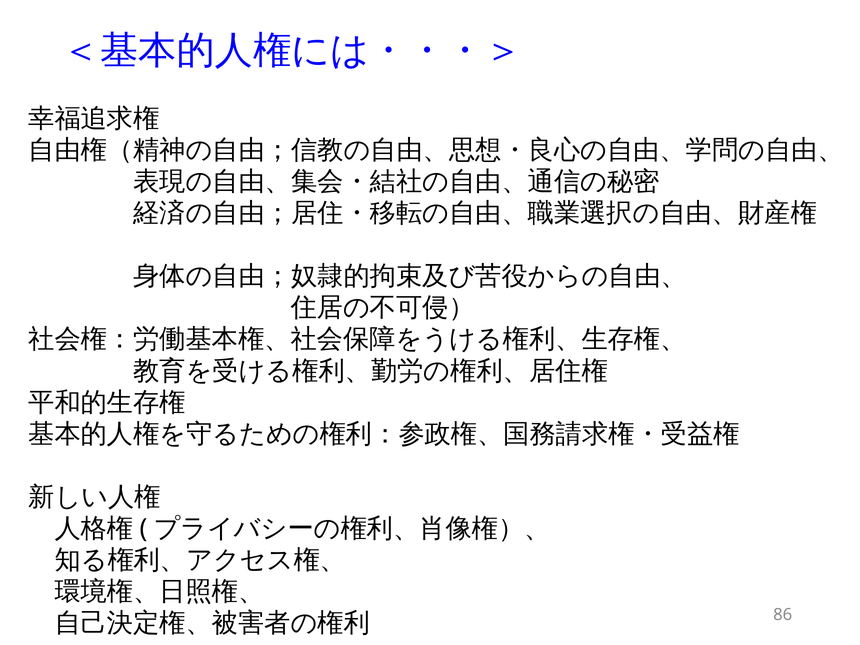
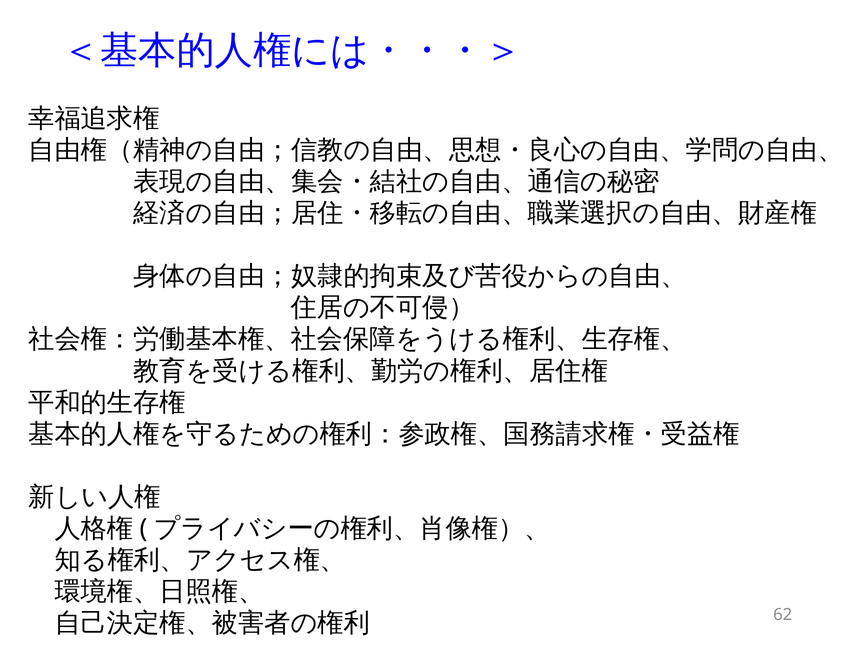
86: 86 -> 62
